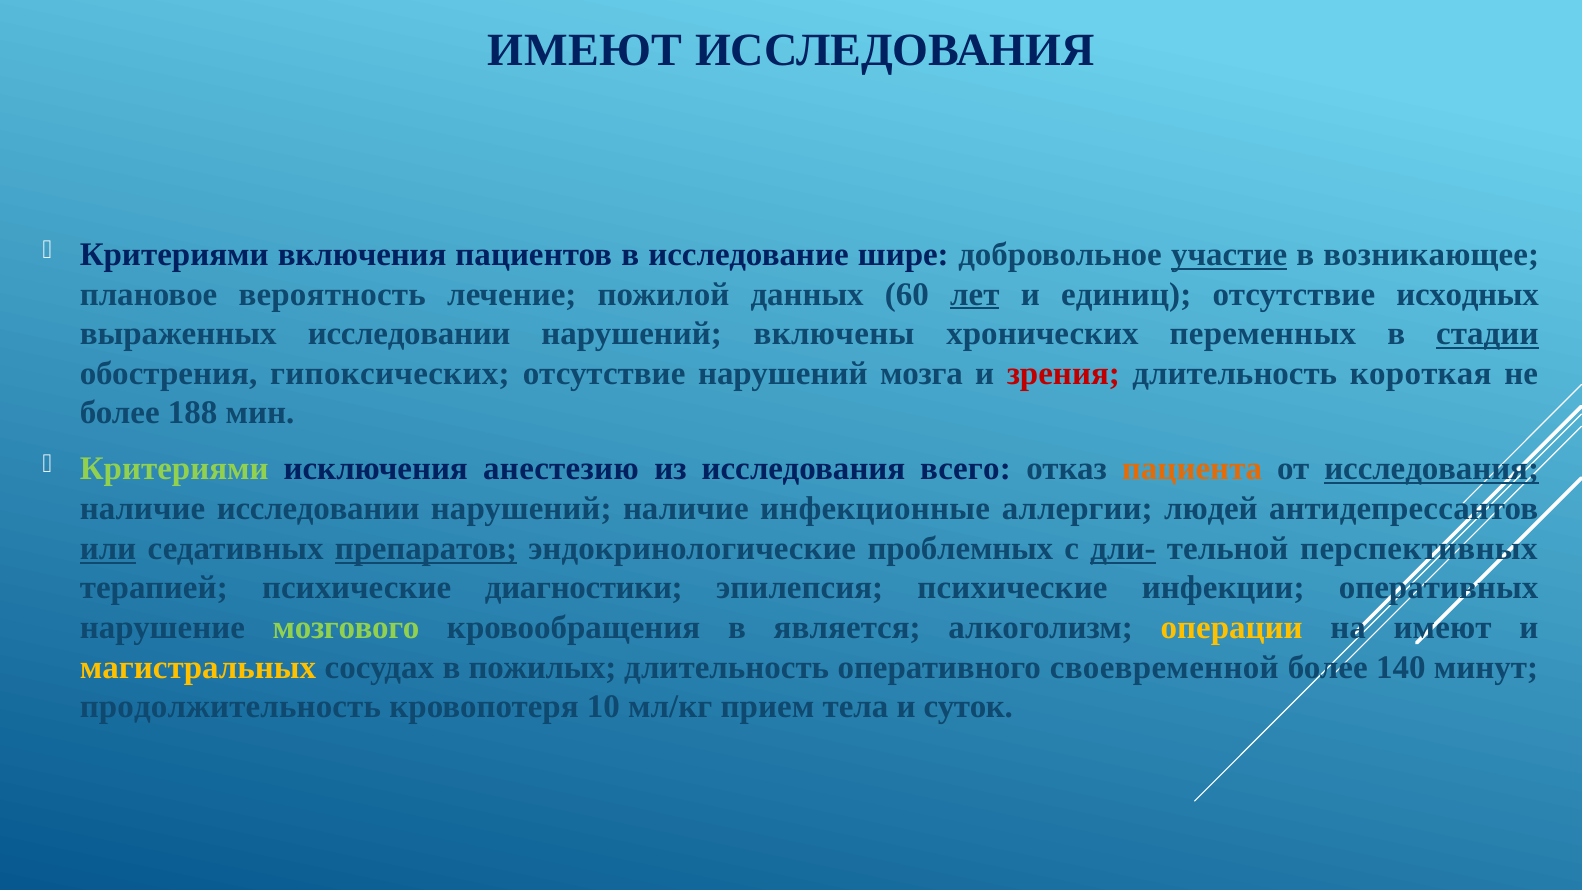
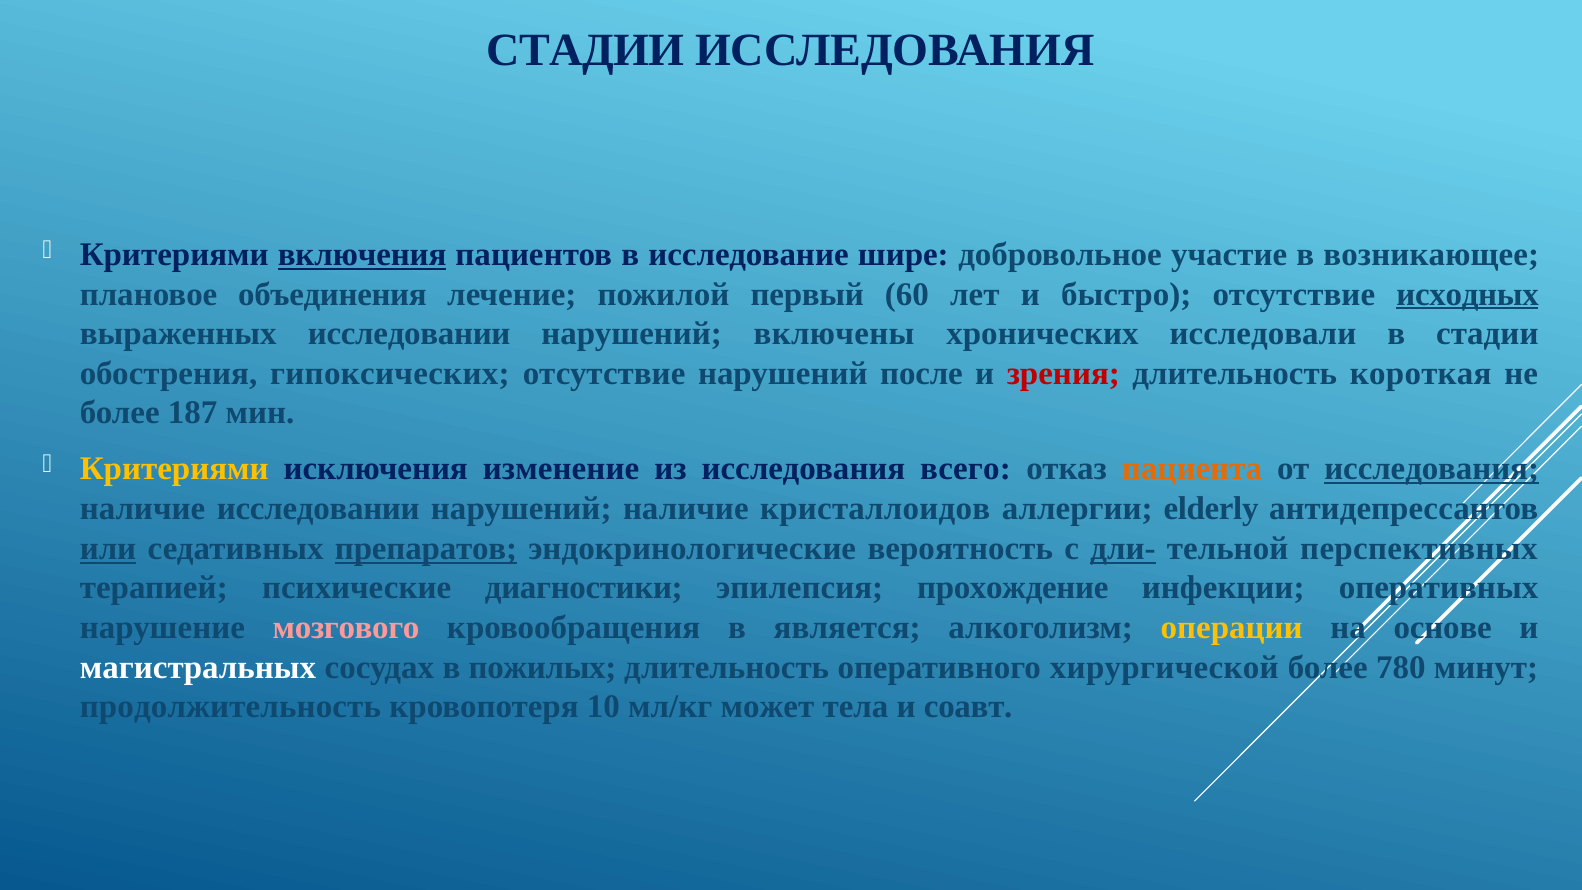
ИМЕЮТ at (585, 50): ИМЕЮТ -> СТАДИИ
включения underline: none -> present
участие underline: present -> none
вероятность: вероятность -> объединения
данных: данных -> первый
лет underline: present -> none
единиц: единиц -> быстро
исходных underline: none -> present
переменных: переменных -> исследовали
стадии at (1487, 334) underline: present -> none
мозга: мозга -> после
188: 188 -> 187
Критериями at (174, 469) colour: light green -> yellow
анестезию: анестезию -> изменение
инфекционные: инфекционные -> кристаллоидов
людей: людей -> elderly
проблемных: проблемных -> вероятность
эпилепсия психические: психические -> прохождение
мозгового colour: light green -> pink
на имеют: имеют -> основе
магистральных colour: yellow -> white
своевременной: своевременной -> хирургической
140: 140 -> 780
прием: прием -> может
суток: суток -> соавт
